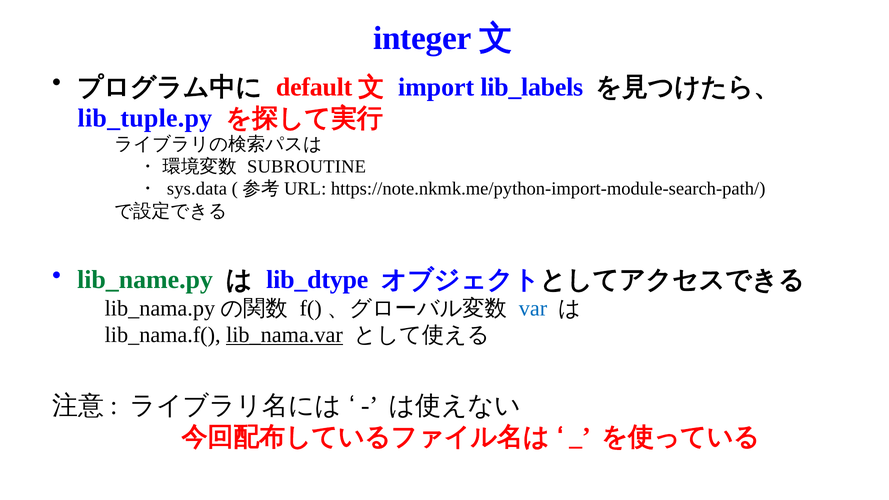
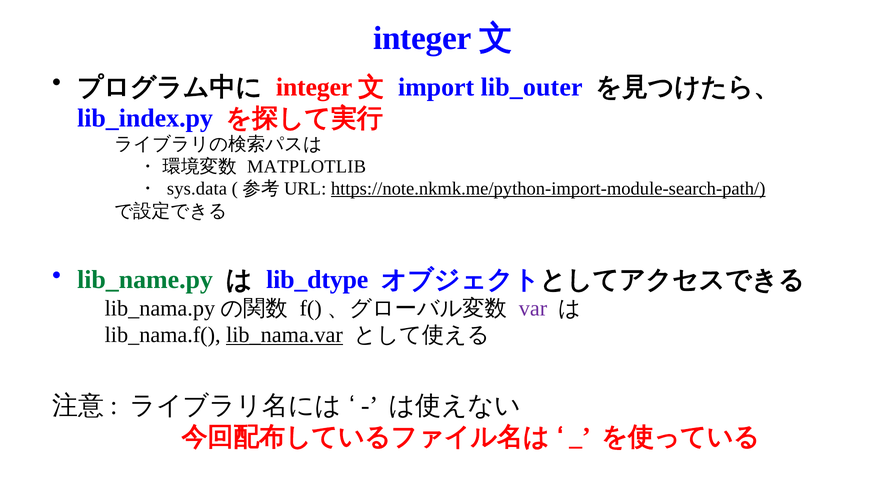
default at (314, 87): default -> integer
lib_labels: lib_labels -> lib_outer
lib_tuple.py: lib_tuple.py -> lib_index.py
SUBROUTINE: SUBROUTINE -> MATPLOTLIB
https://note.nkmk.me/python-import-module-search-path/ underline: none -> present
var colour: blue -> purple
